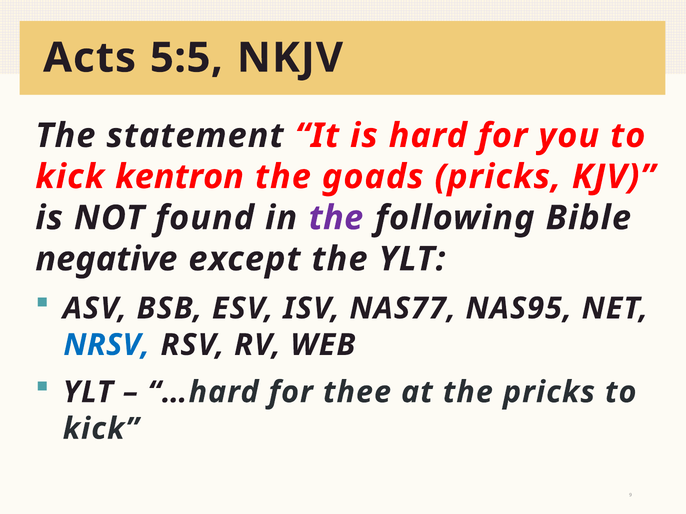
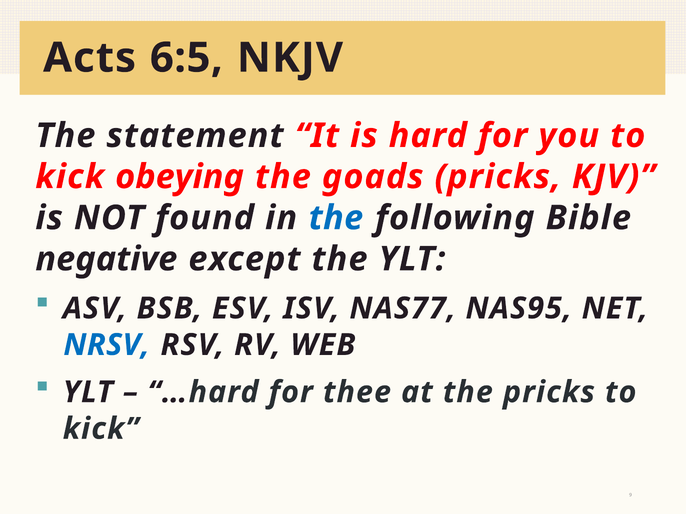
5:5: 5:5 -> 6:5
kentron: kentron -> obeying
the at (336, 218) colour: purple -> blue
